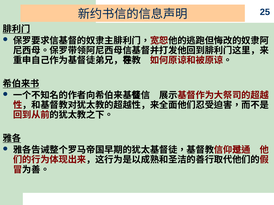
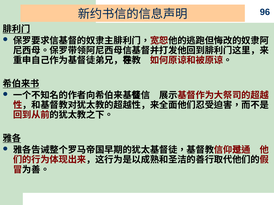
25: 25 -> 96
